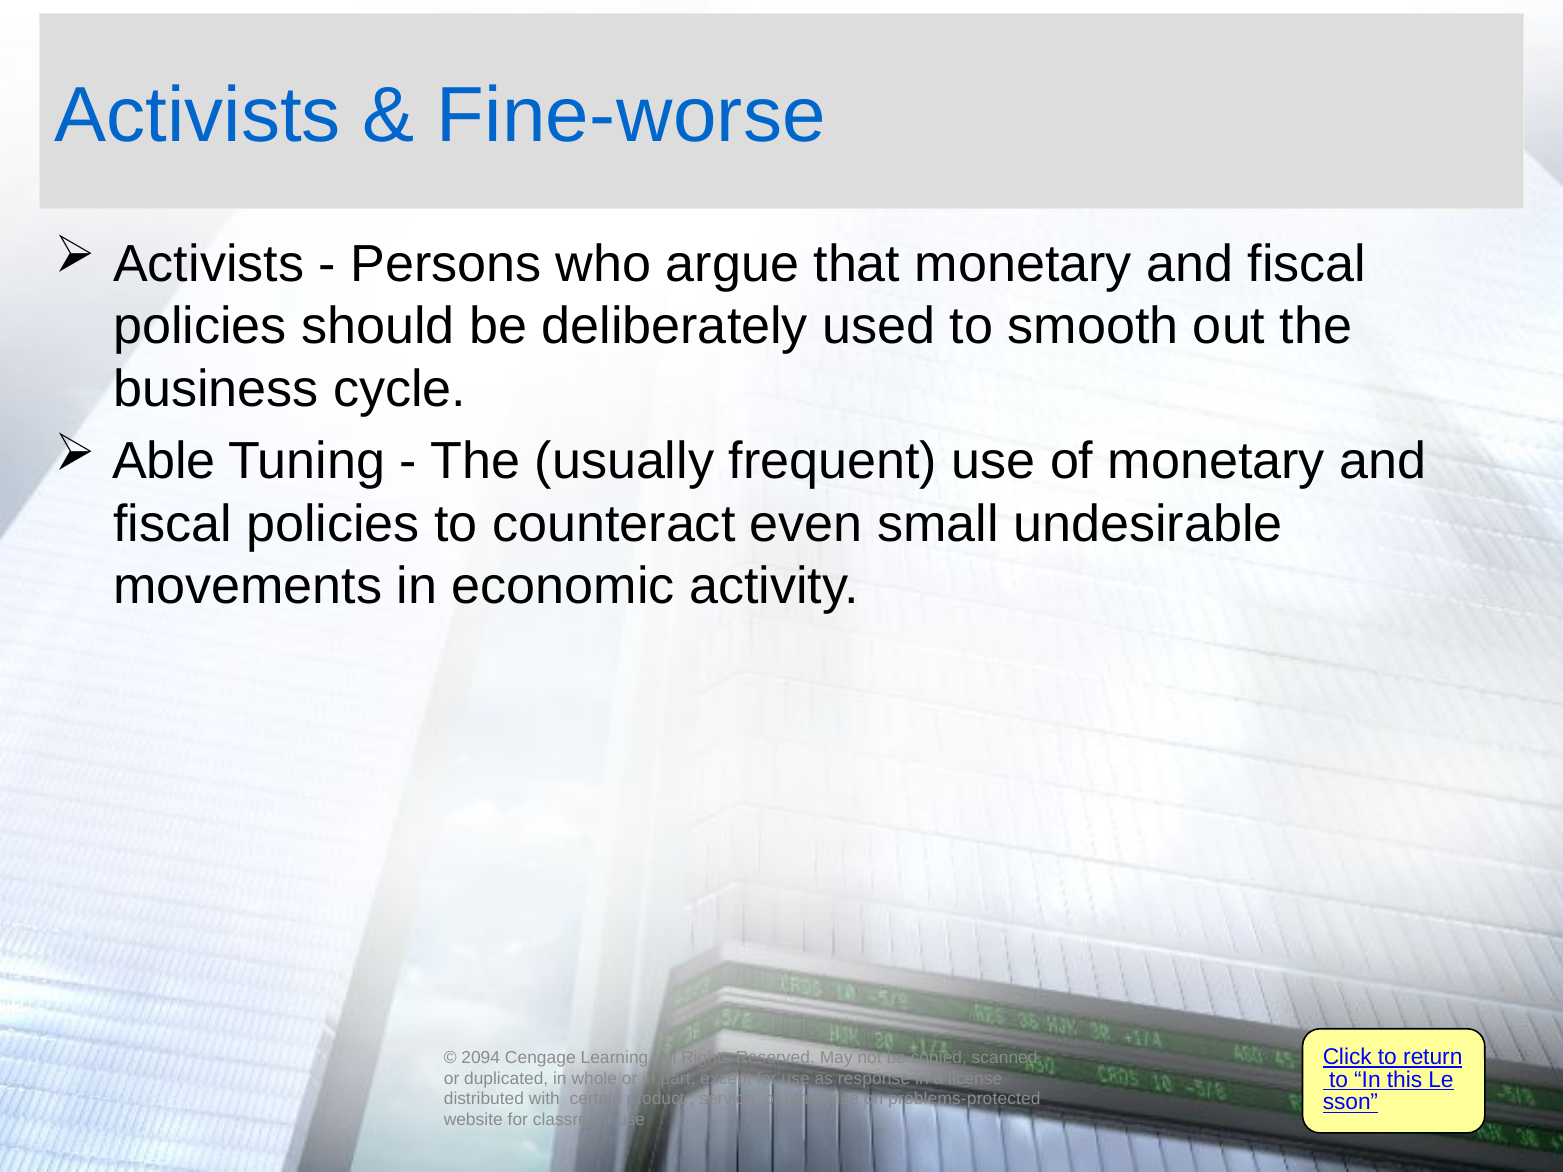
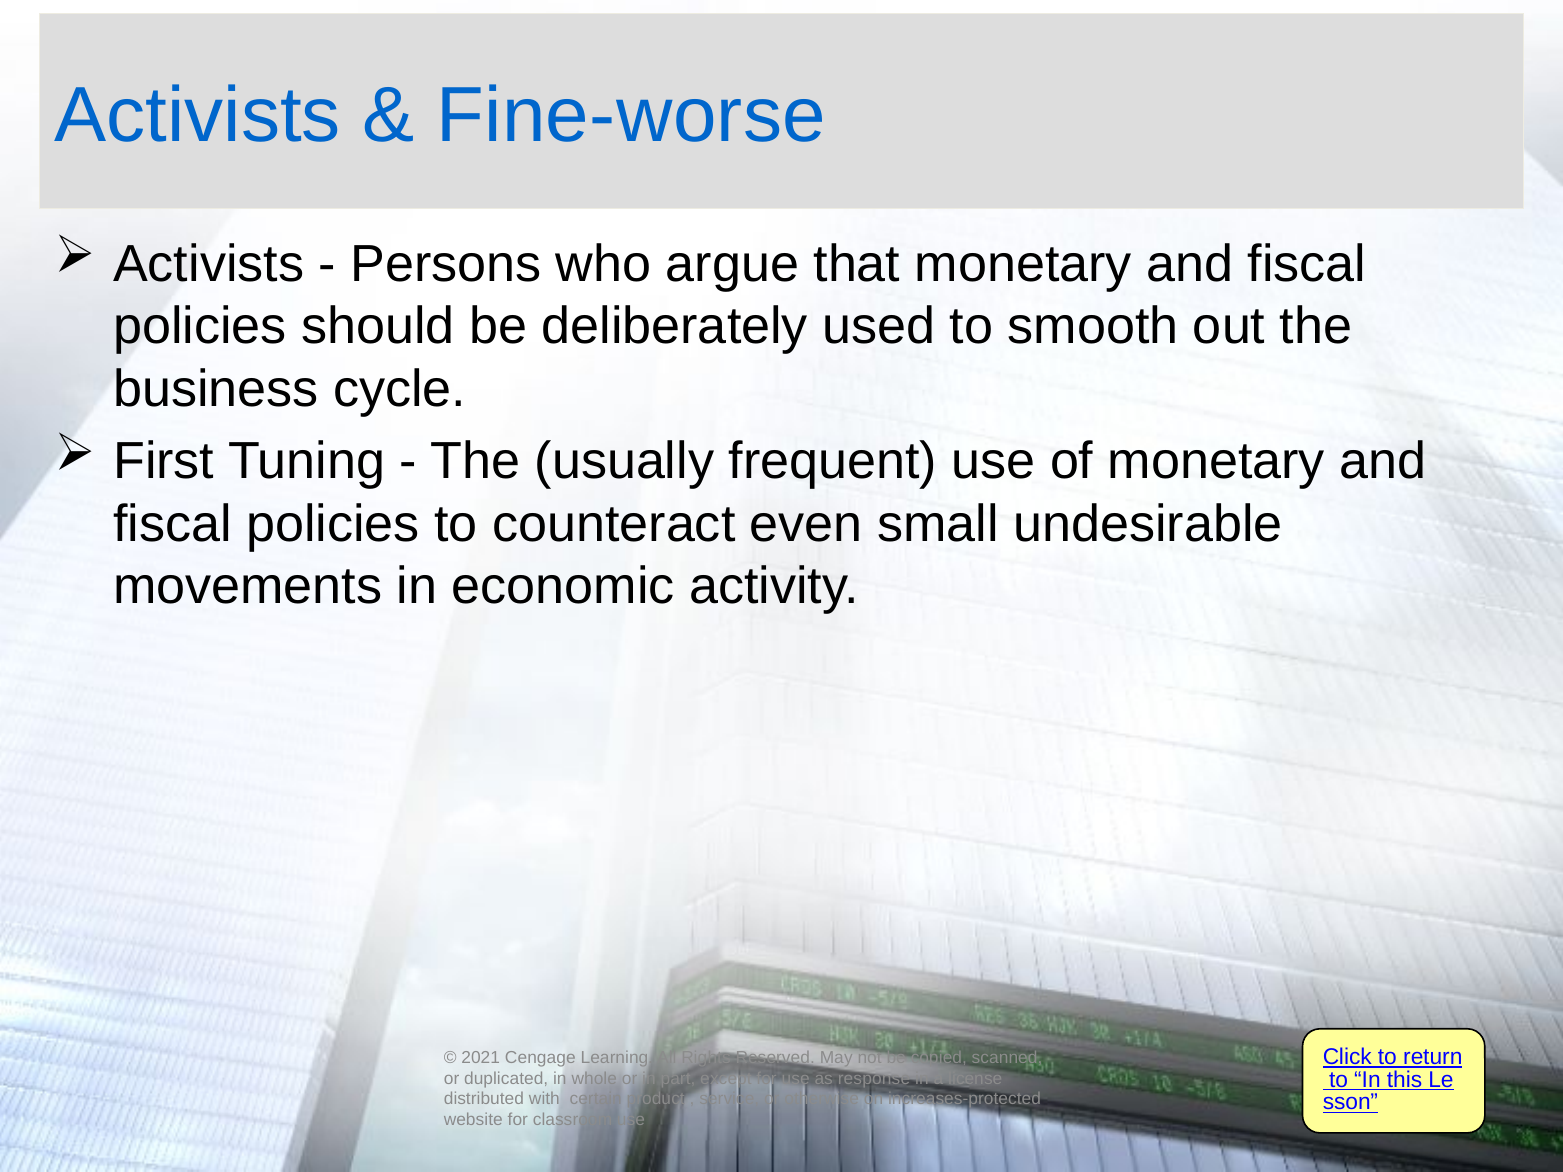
Able: Able -> First
2094: 2094 -> 2021
problems-protected: problems-protected -> increases-protected
